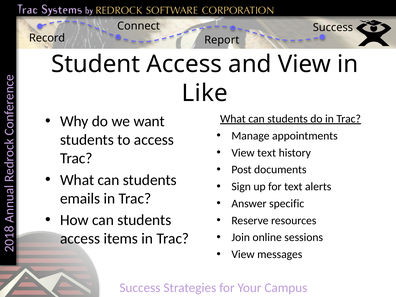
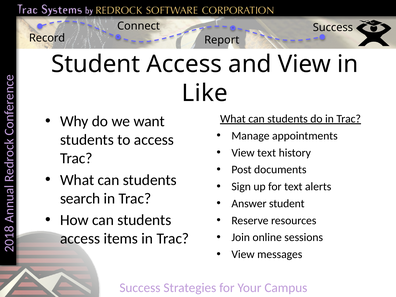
emails: emails -> search
Answer specific: specific -> student
